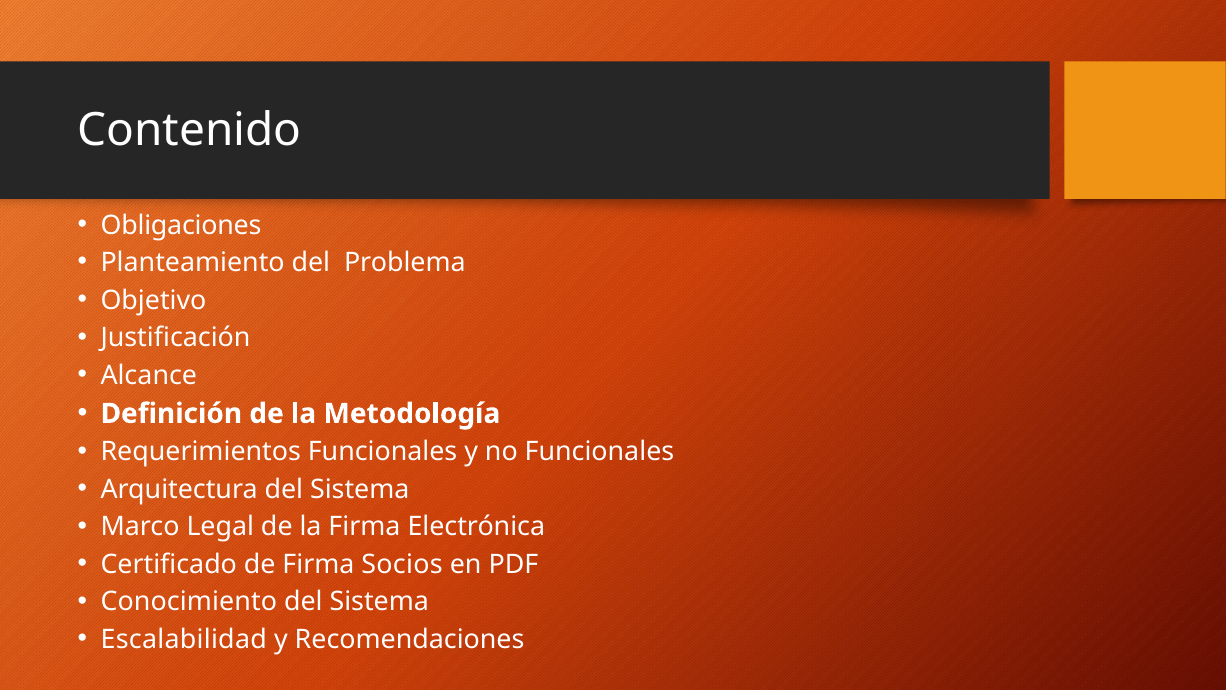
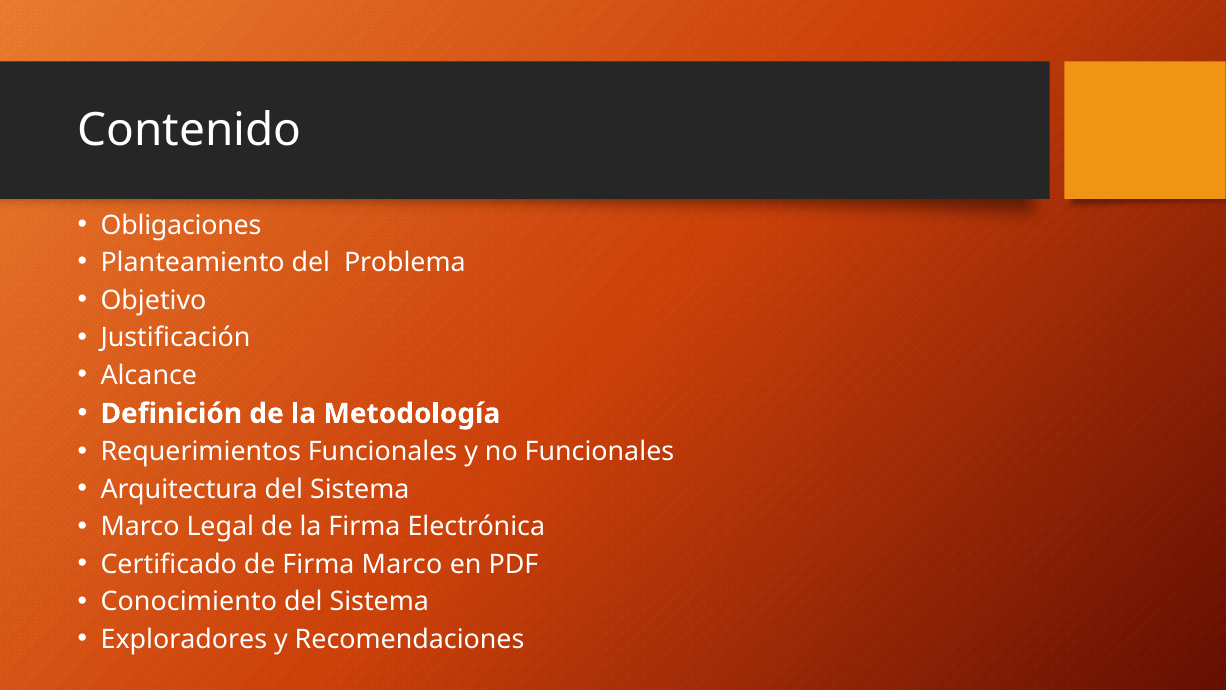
Firma Socios: Socios -> Marco
Escalabilidad: Escalabilidad -> Exploradores
